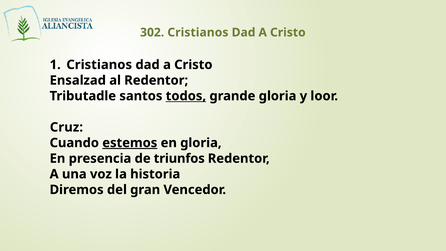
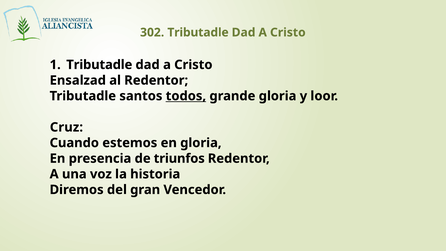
302 Cristianos: Cristianos -> Tributadle
Cristianos at (99, 65): Cristianos -> Tributadle
estemos underline: present -> none
